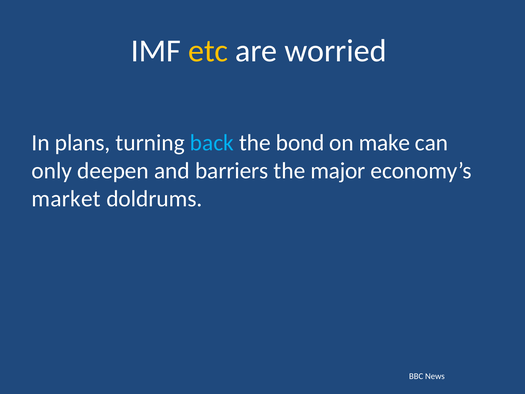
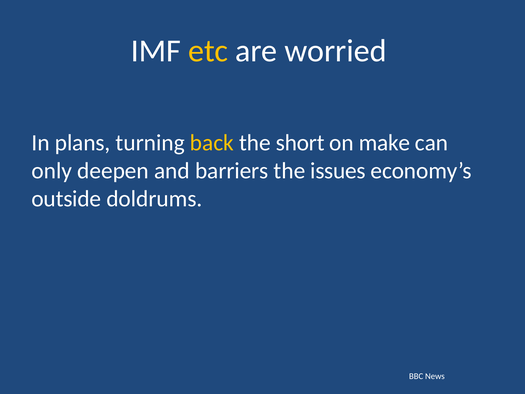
back colour: light blue -> yellow
bond: bond -> short
major: major -> issues
market: market -> outside
